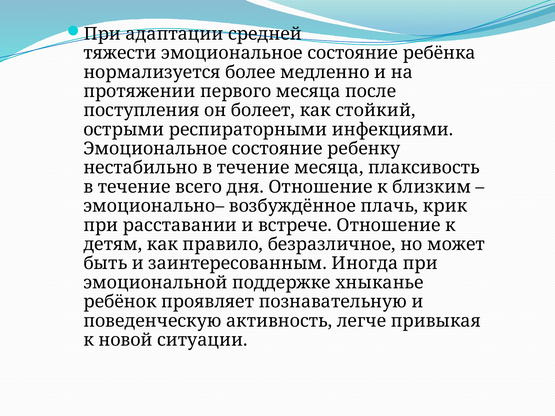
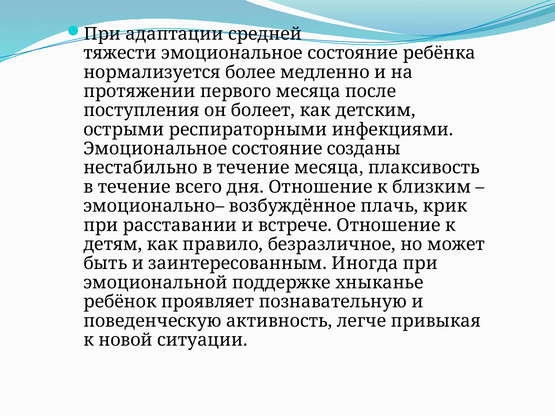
стойкий: стойкий -> детским
ребенку: ребенку -> созданы
